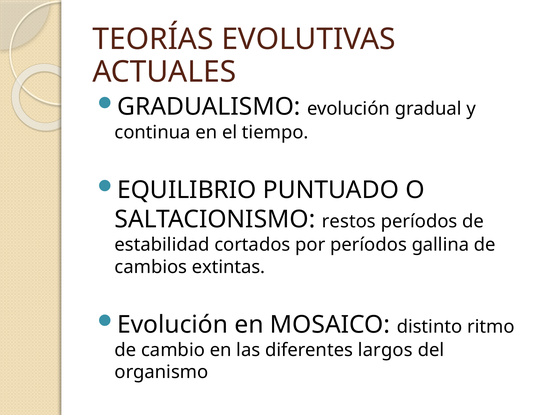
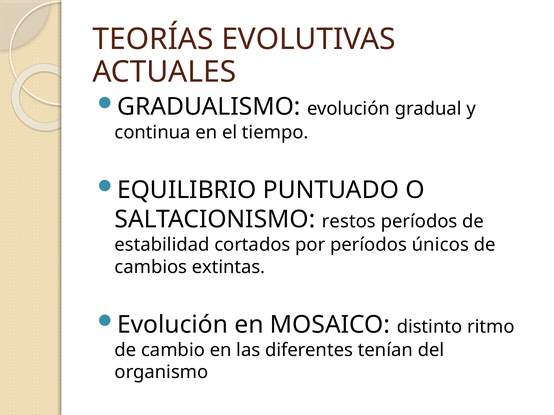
gallina: gallina -> únicos
largos: largos -> tenían
